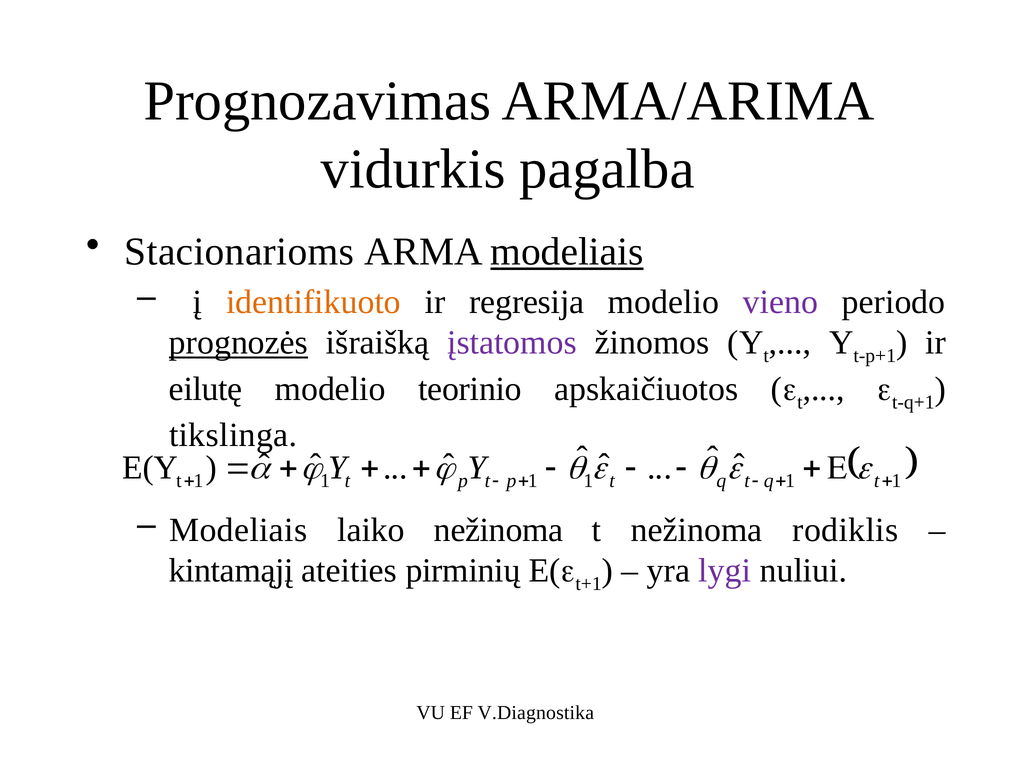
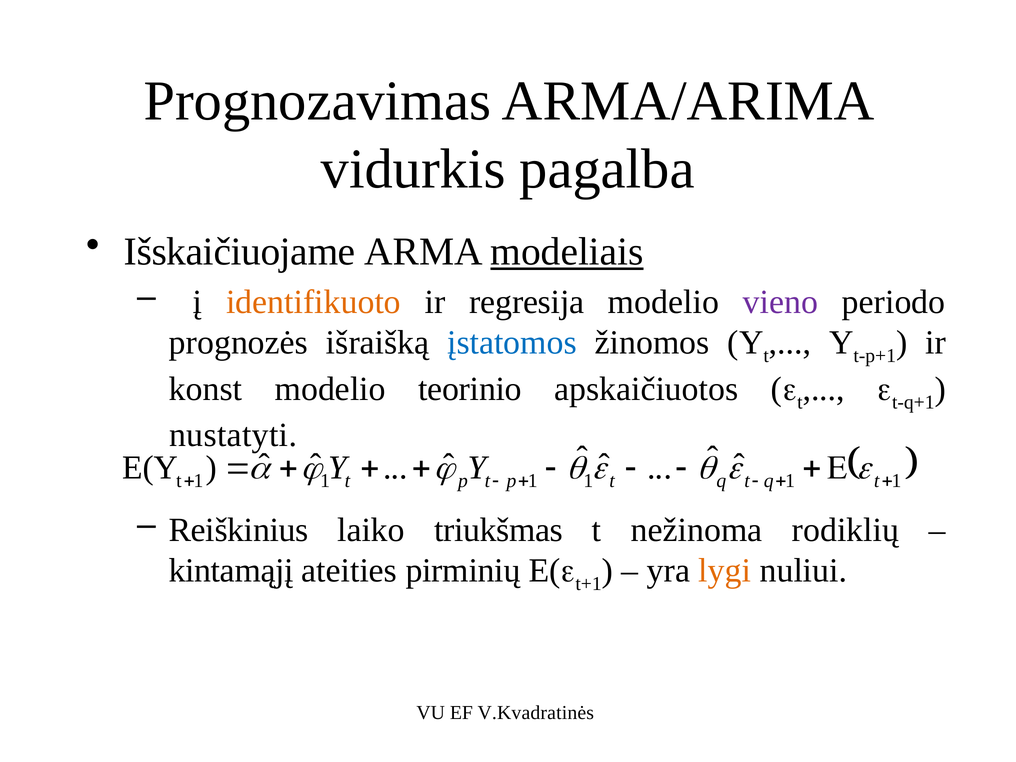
Stacionarioms: Stacionarioms -> Išskaičiuojame
prognozės underline: present -> none
įstatomos colour: purple -> blue
eilutę: eilutę -> konst
tikslinga: tikslinga -> nustatyti
Modeliais at (238, 530): Modeliais -> Reiškinius
laiko nežinoma: nežinoma -> triukšmas
rodiklis: rodiklis -> rodiklių
lygi colour: purple -> orange
V.Diagnostika: V.Diagnostika -> V.Kvadratinės
